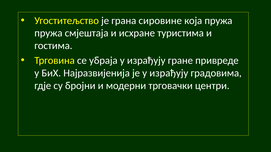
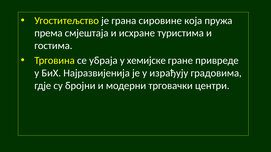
пружа at (48, 33): пружа -> према
убраја у израђују: израђују -> хемијске
